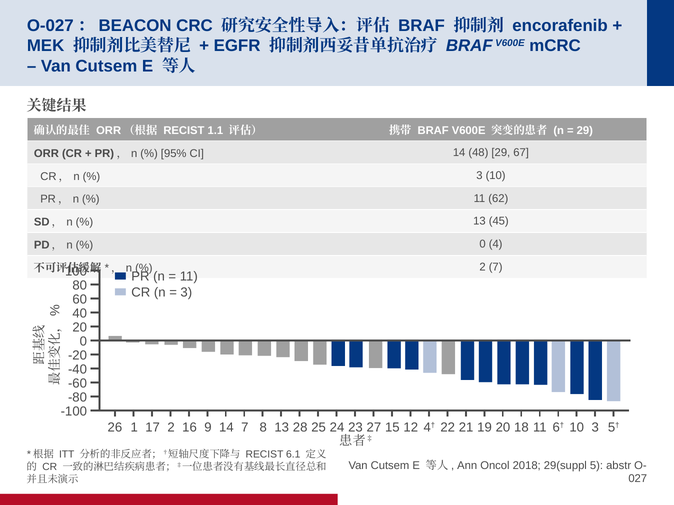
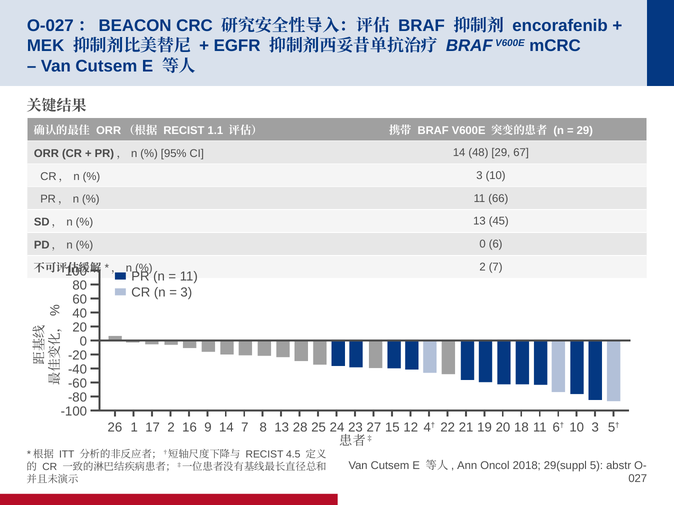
62: 62 -> 66
4: 4 -> 6
6.1: 6.1 -> 4.5
